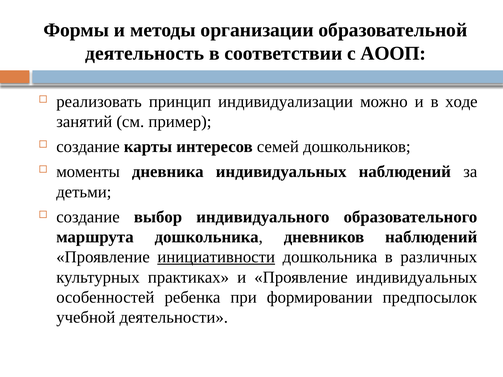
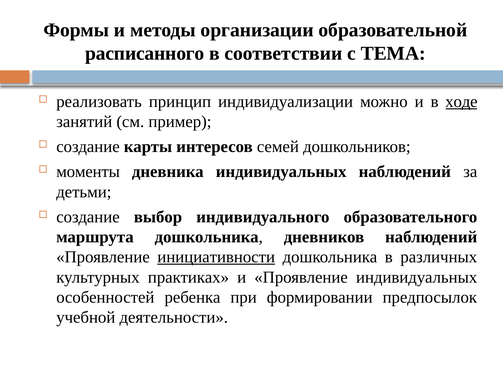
деятельность: деятельность -> расписанного
АООП: АООП -> ТЕМА
ходе underline: none -> present
